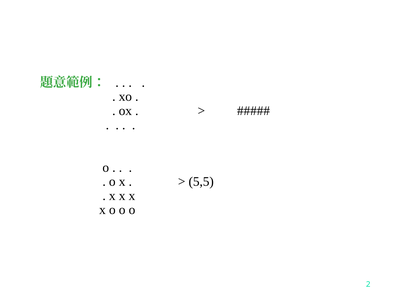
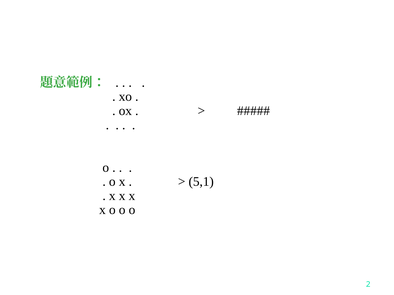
5,5: 5,5 -> 5,1
